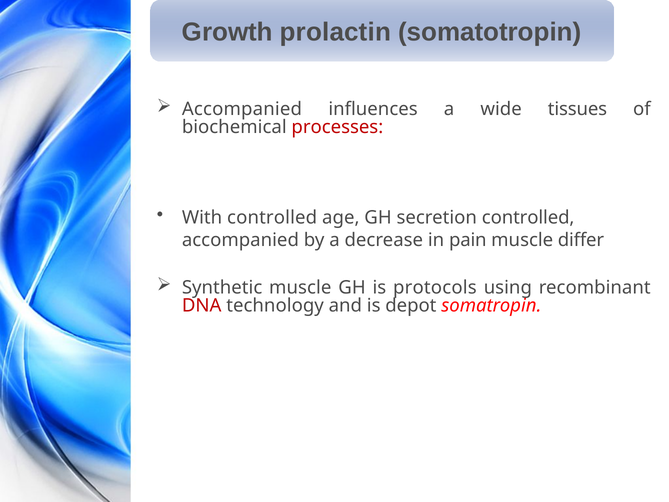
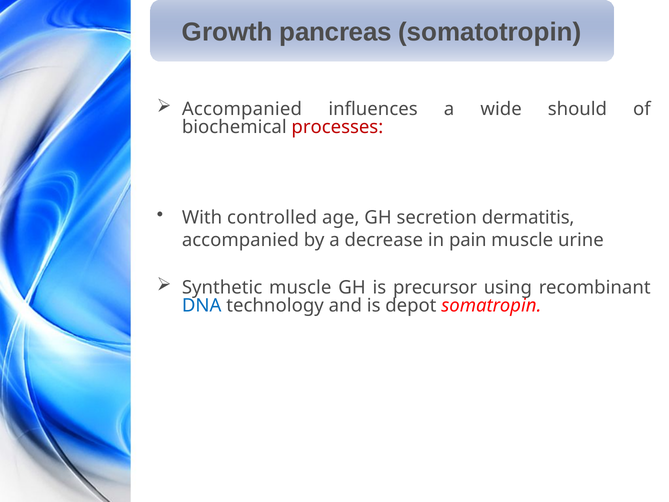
prolactin: prolactin -> pancreas
tissues: tissues -> should
secretion controlled: controlled -> dermatitis
differ: differ -> urine
protocols: protocols -> precursor
DNA colour: red -> blue
